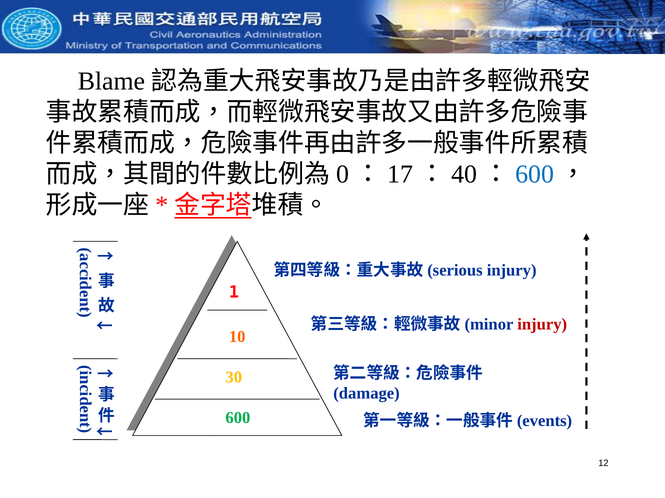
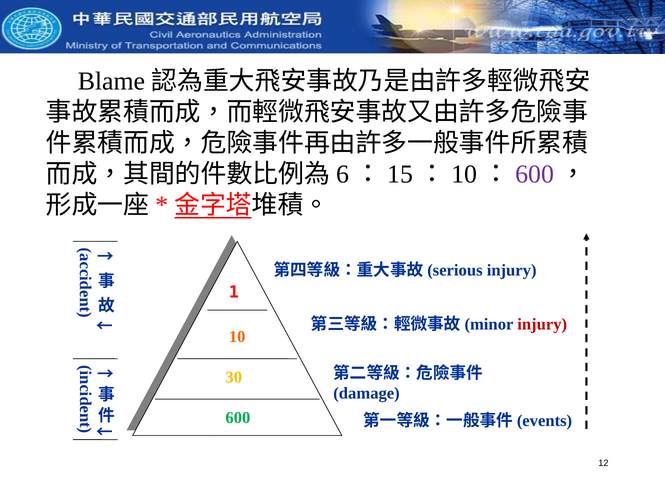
0: 0 -> 6
17: 17 -> 15
40 at (464, 175): 40 -> 10
600 at (535, 175) colour: blue -> purple
